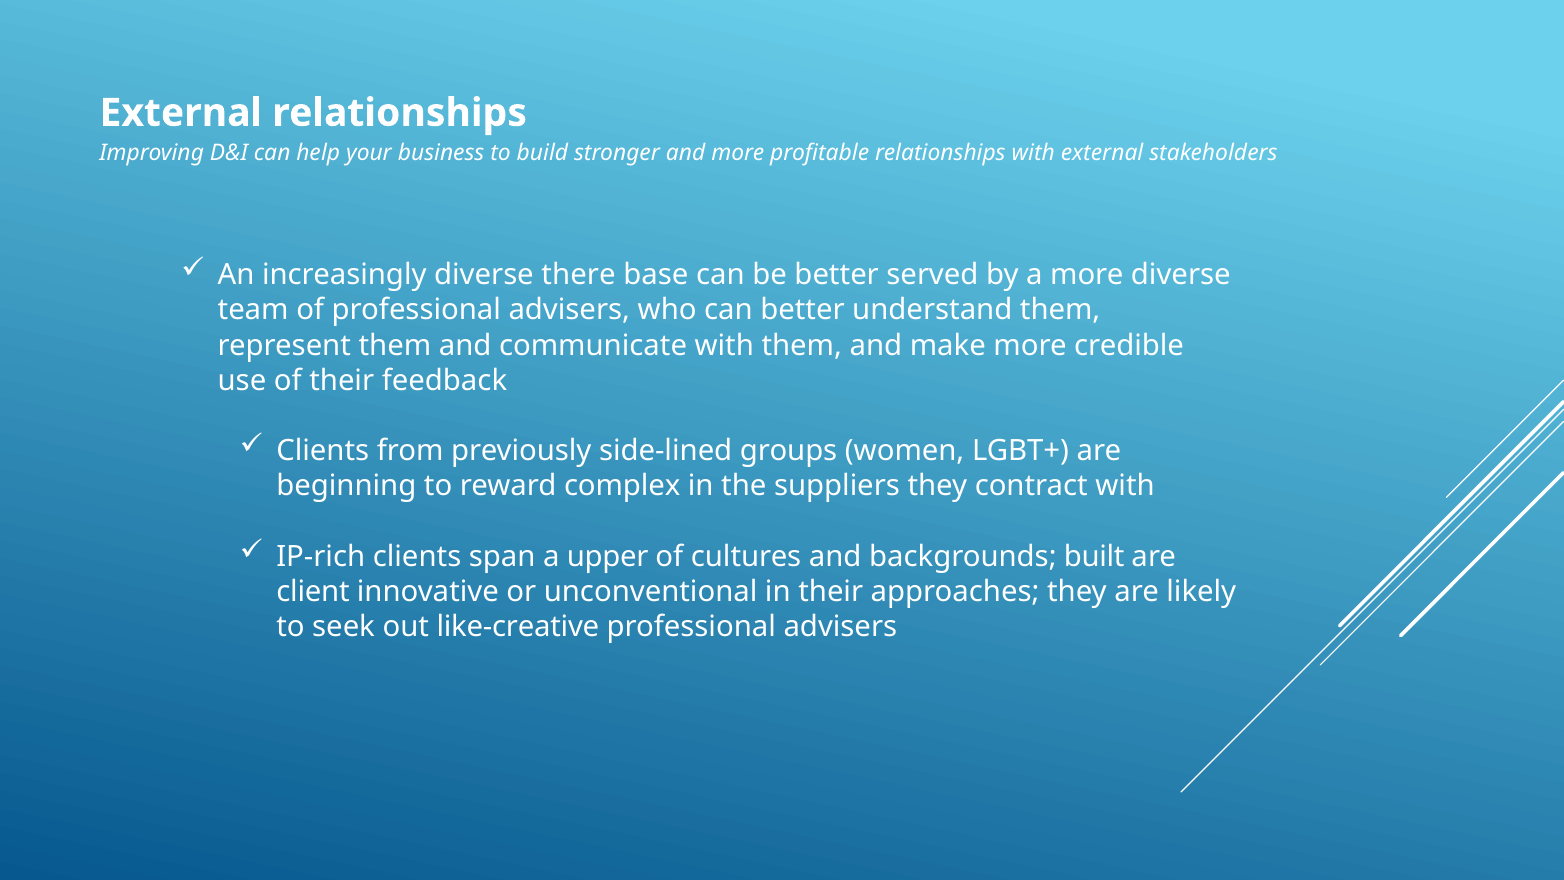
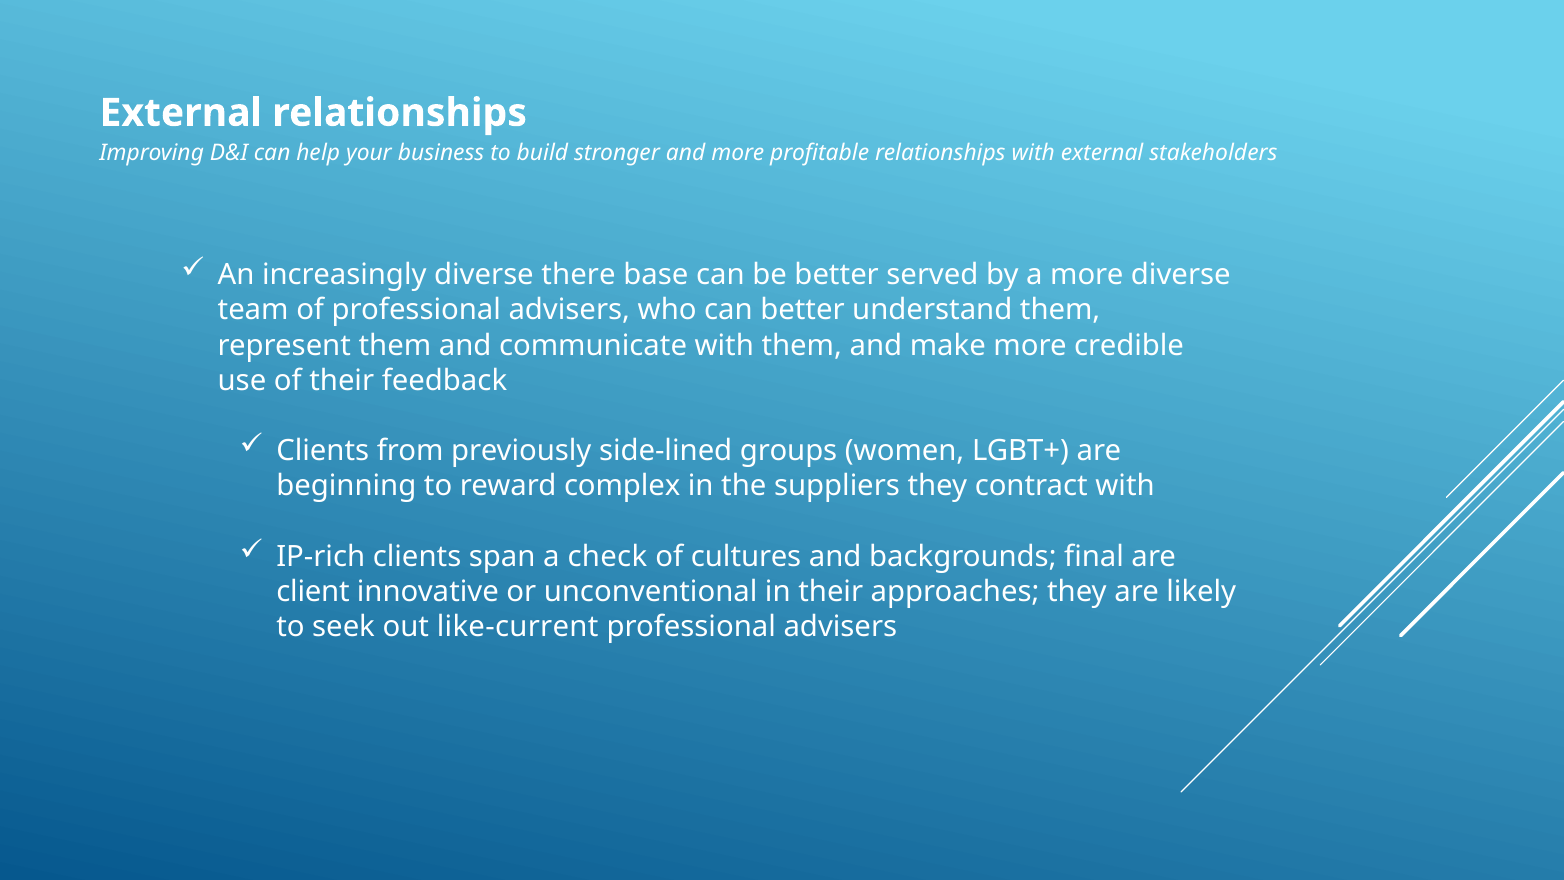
upper: upper -> check
built: built -> final
like-creative: like-creative -> like-current
